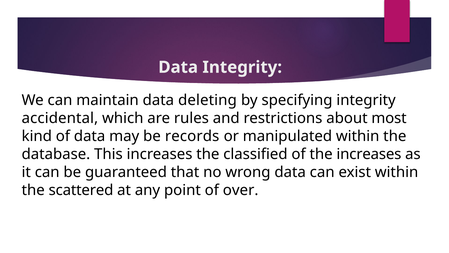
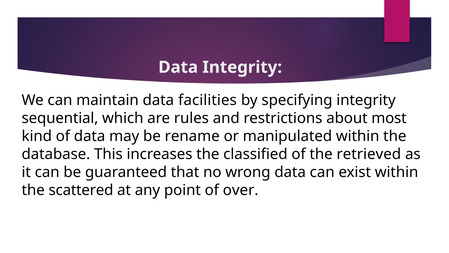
deleting: deleting -> facilities
accidental: accidental -> sequential
records: records -> rename
the increases: increases -> retrieved
